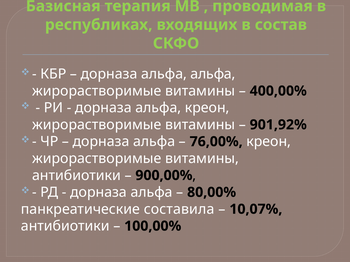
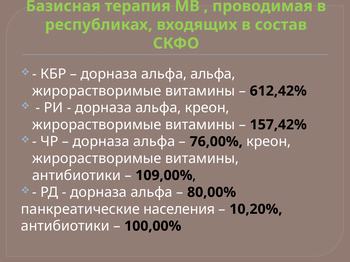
400,00%: 400,00% -> 612,42%
901,92%: 901,92% -> 157,42%
900,00%: 900,00% -> 109,00%
составила: составила -> населения
10,07%: 10,07% -> 10,20%
